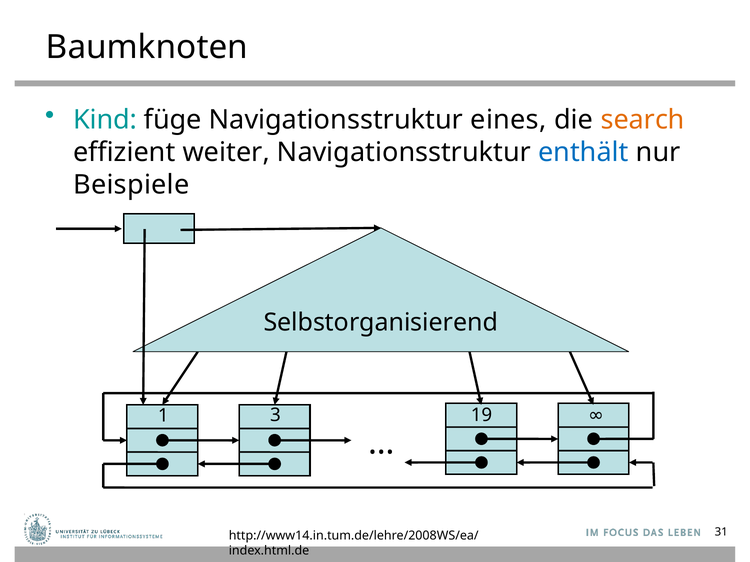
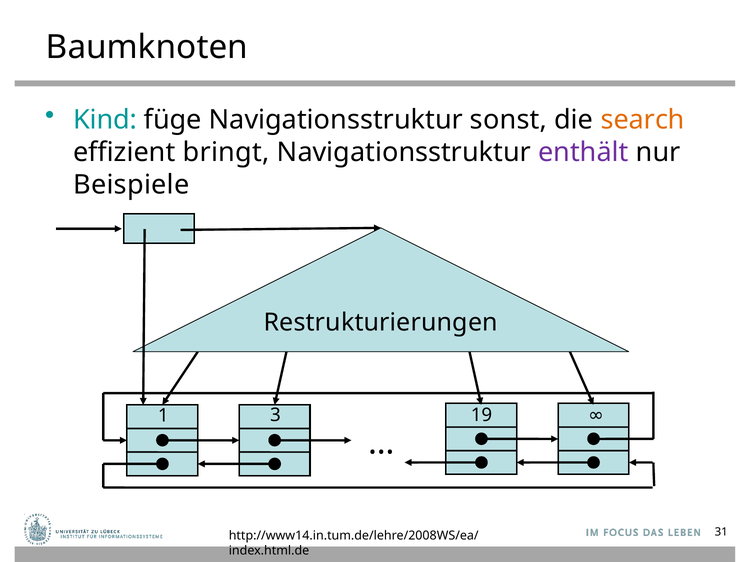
eines: eines -> sonst
weiter: weiter -> bringt
enthält colour: blue -> purple
Selbstorganisierend: Selbstorganisierend -> Restrukturierungen
